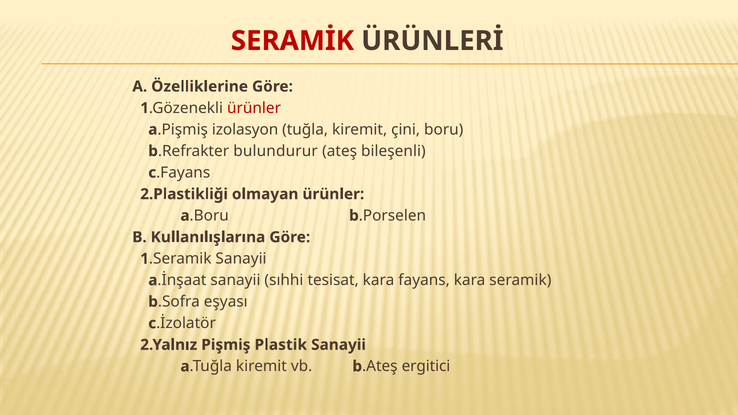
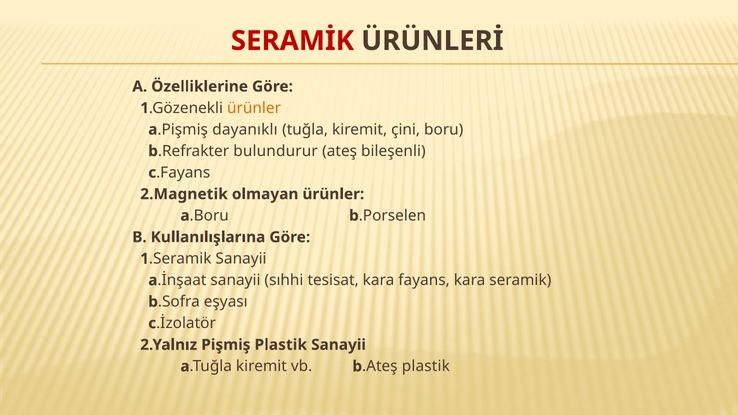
ürünler at (254, 108) colour: red -> orange
izolasyon: izolasyon -> dayanıklı
2.Plastikliği: 2.Plastikliği -> 2.Magnetik
ergitici at (426, 366): ergitici -> plastik
